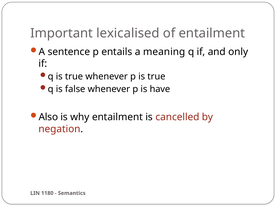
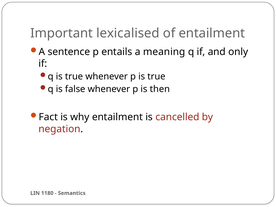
have: have -> then
Also: Also -> Fact
